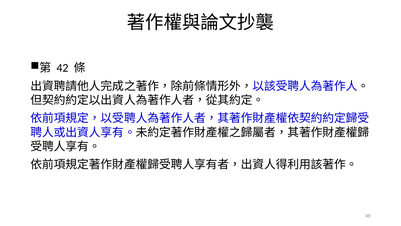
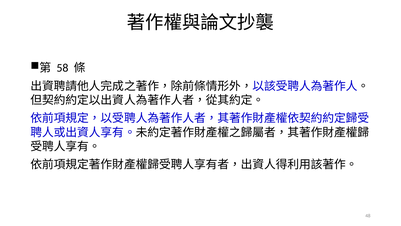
42: 42 -> 58
